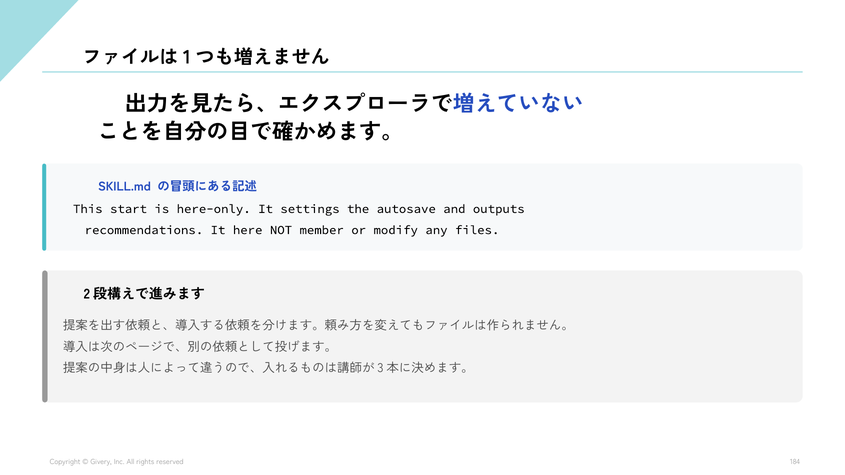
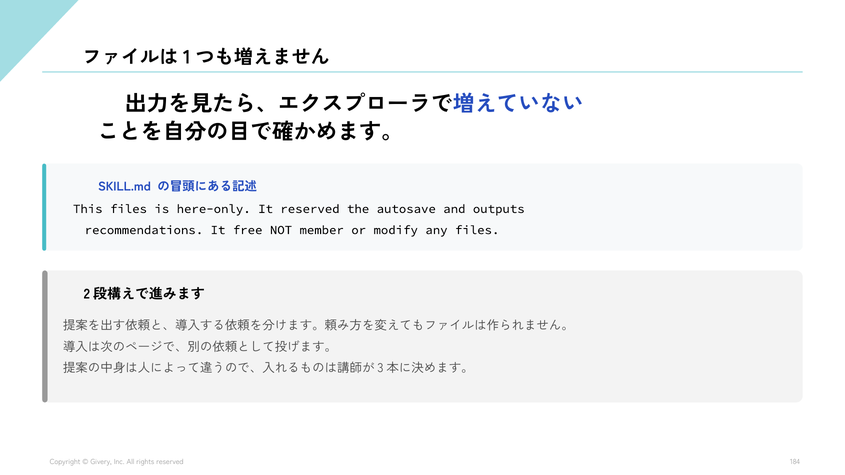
This start: start -> files
It settings: settings -> reserved
here: here -> free
